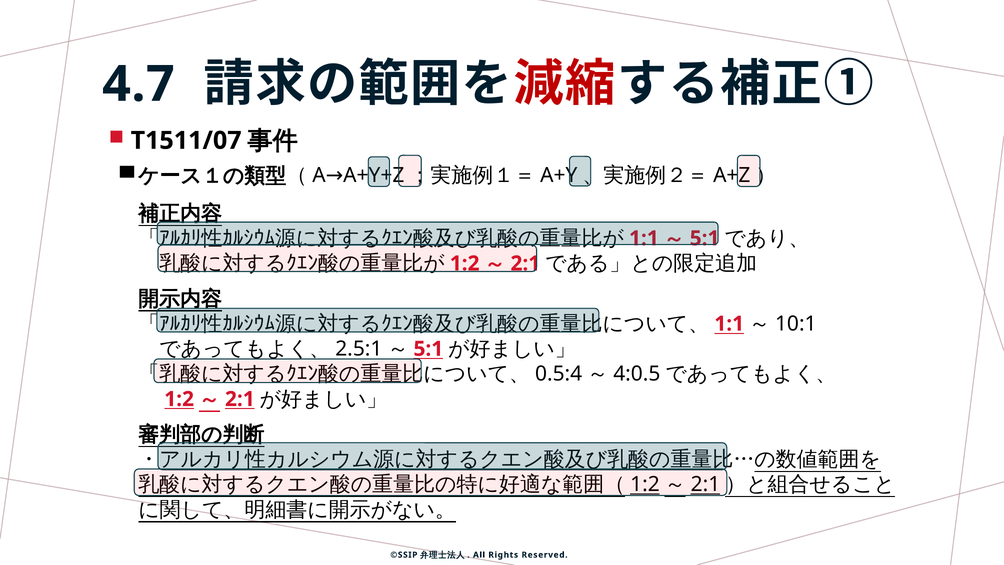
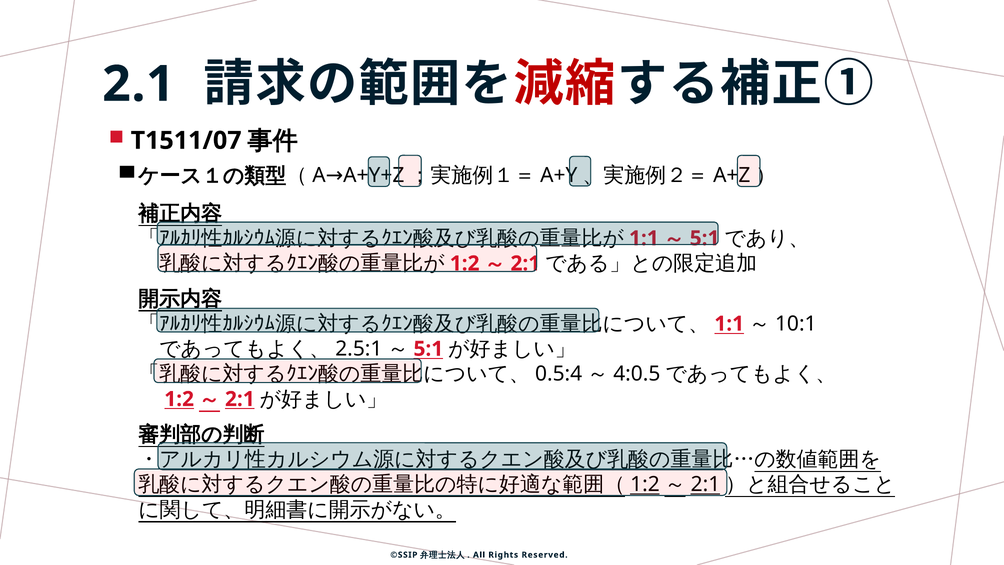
4.7: 4.7 -> 2.1
